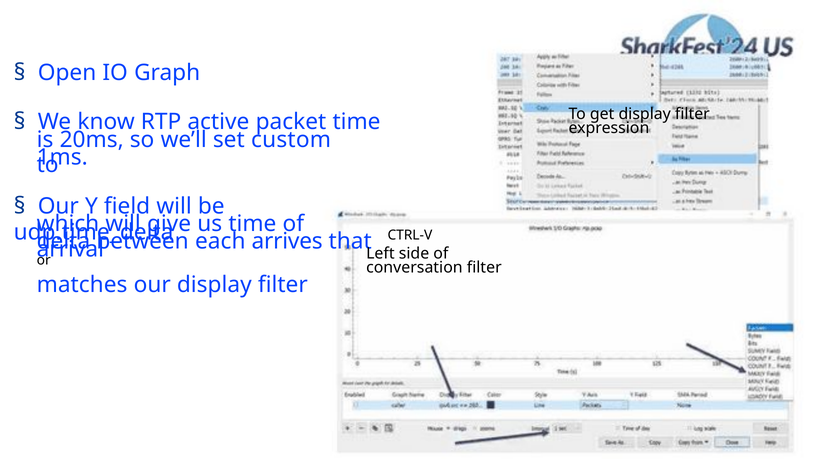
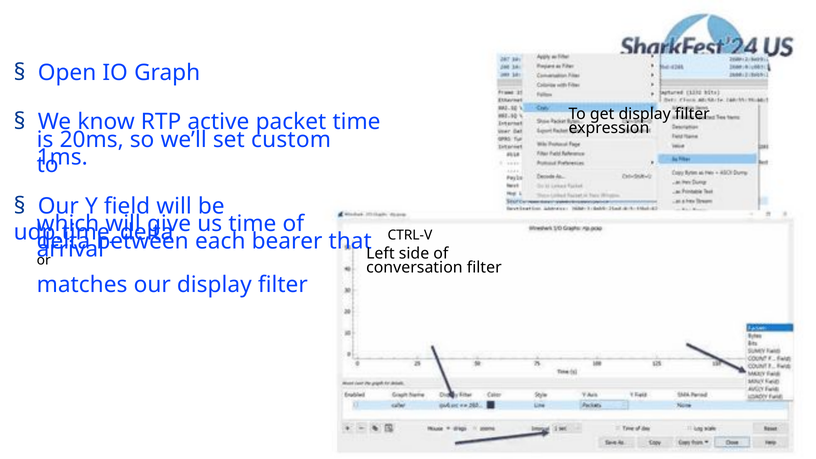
arrives: arrives -> bearer
